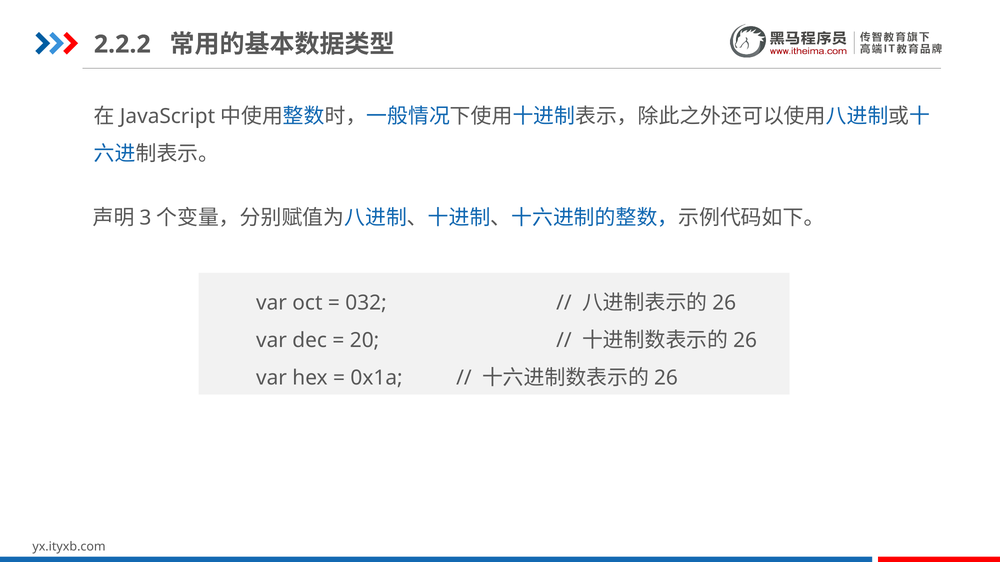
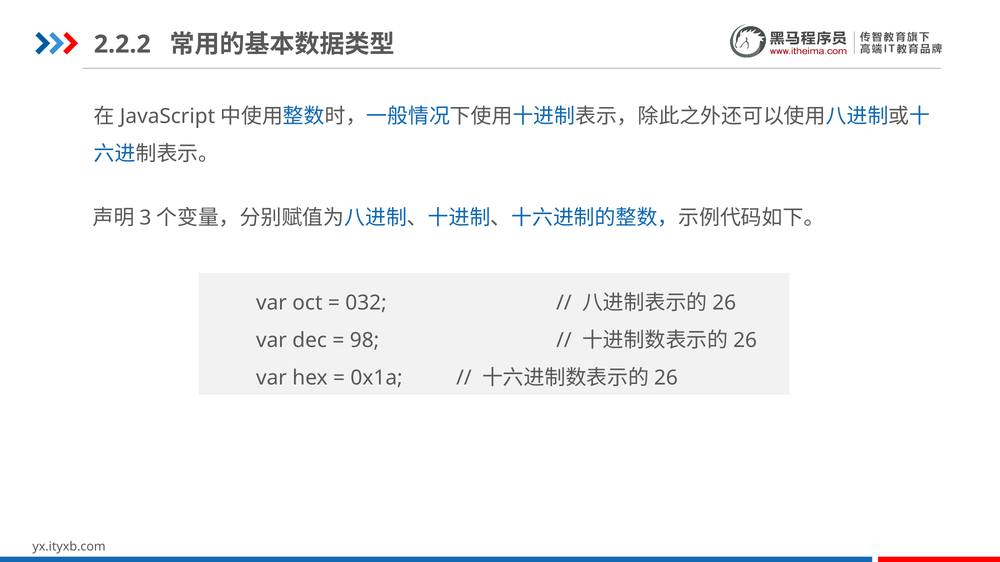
20: 20 -> 98
